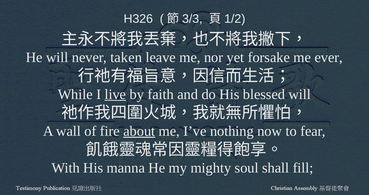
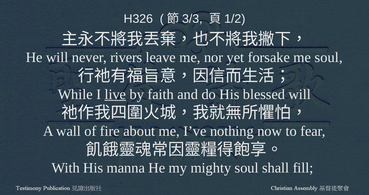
taken: taken -> rivers
me ever: ever -> soul
about underline: present -> none
